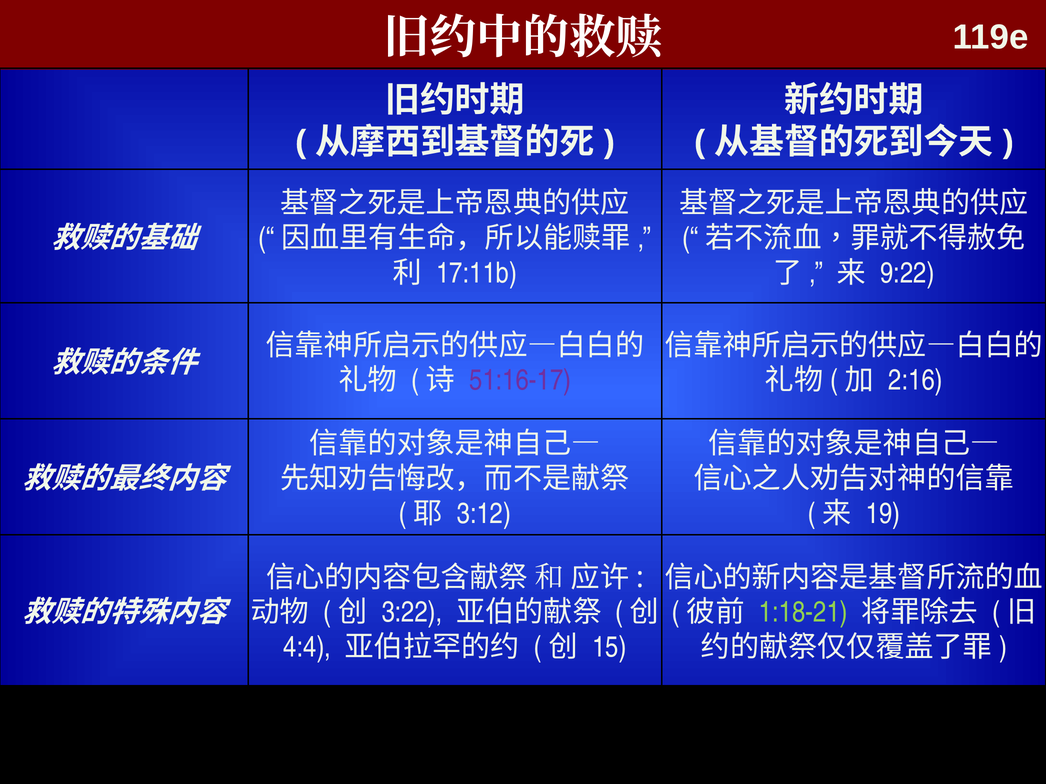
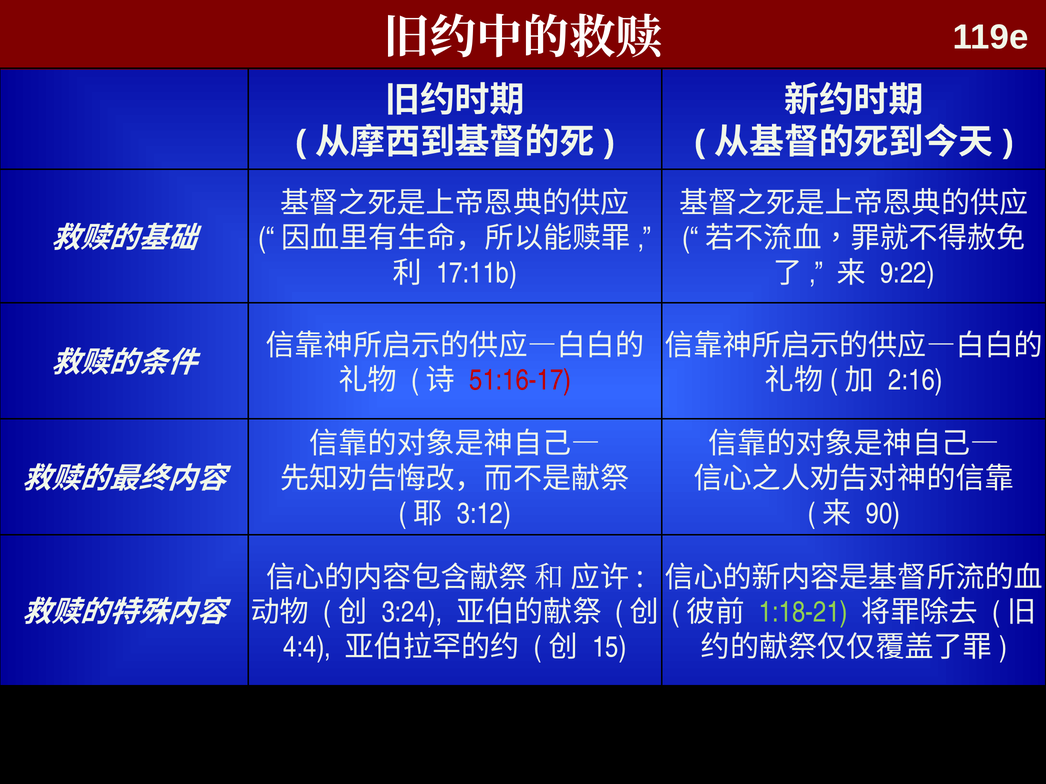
51:16-17 colour: purple -> red
19: 19 -> 90
3:22: 3:22 -> 3:24
